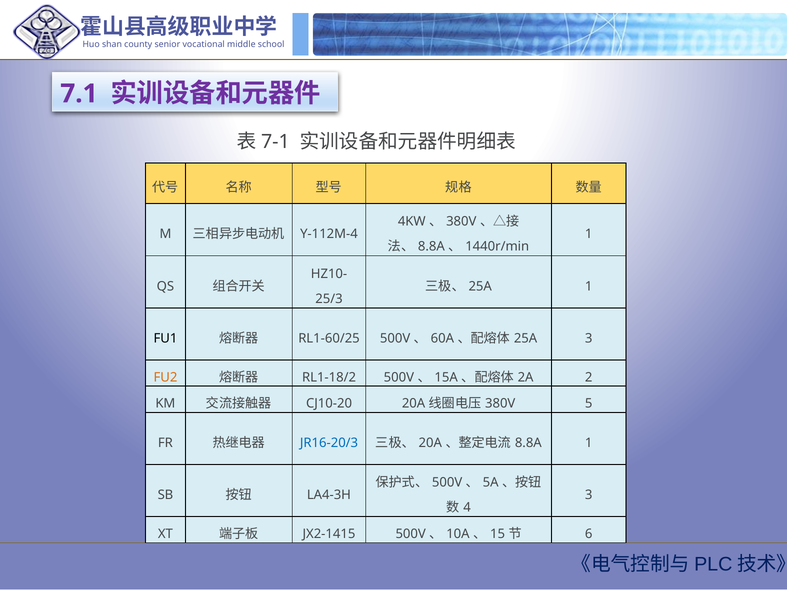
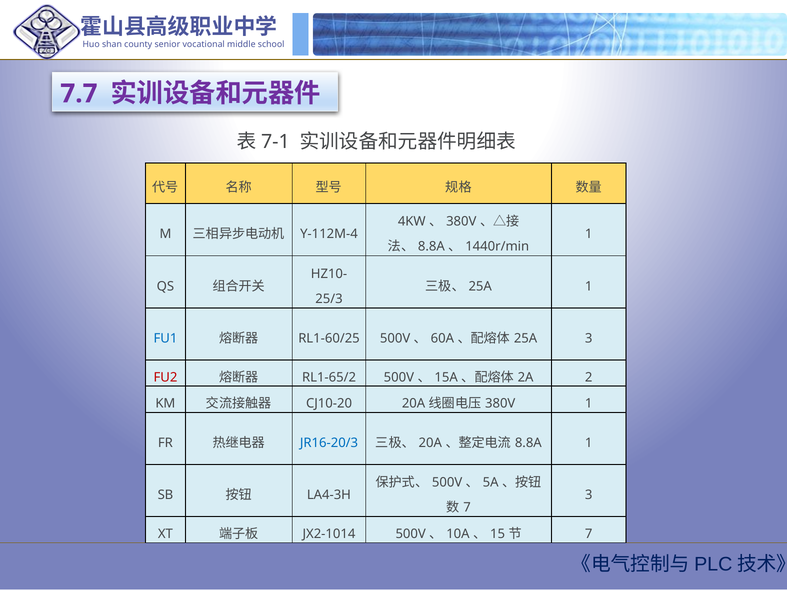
7.1: 7.1 -> 7.7
FU1 colour: black -> blue
FU2 colour: orange -> red
RL1-18/2: RL1-18/2 -> RL1-65/2
5 at (589, 404): 5 -> 1
4 at (467, 508): 4 -> 7
JX2-1415: JX2-1415 -> JX2-1014
6 at (589, 534): 6 -> 7
